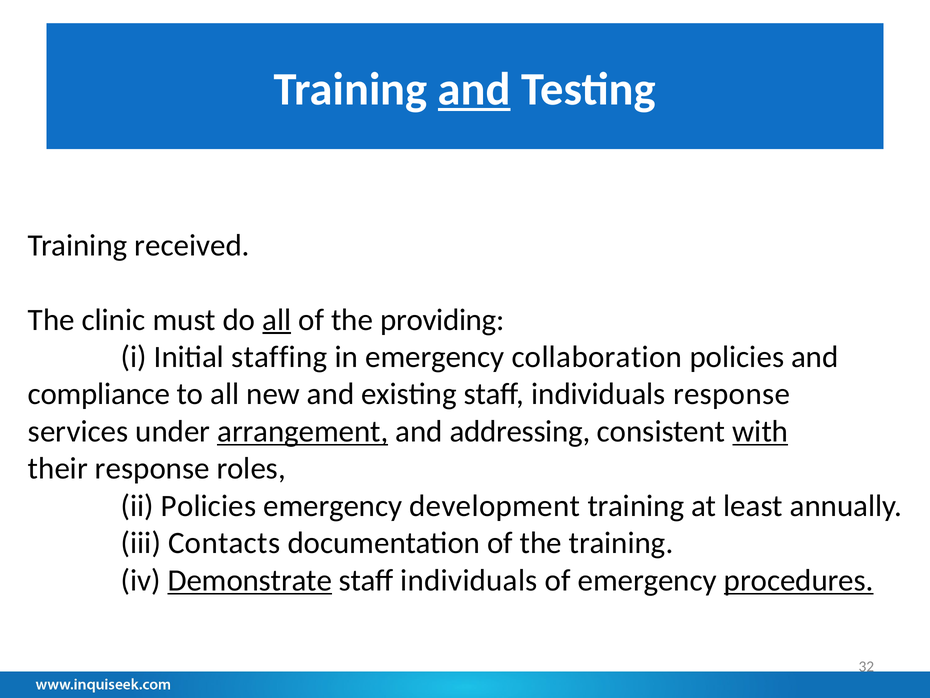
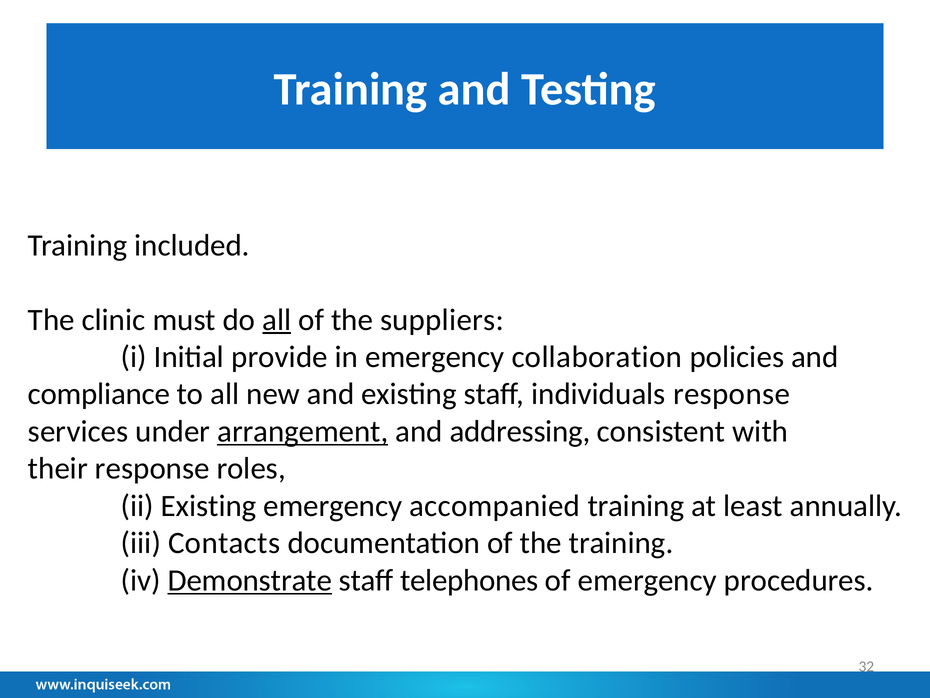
and at (474, 89) underline: present -> none
received: received -> included
providing: providing -> suppliers
staffing: staffing -> provide
with underline: present -> none
ii Policies: Policies -> Existing
development: development -> accompanied
individuals at (469, 580): individuals -> telephones
procedures underline: present -> none
